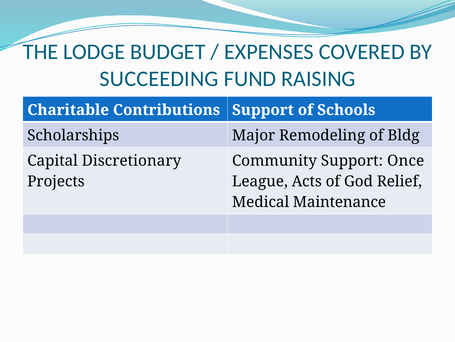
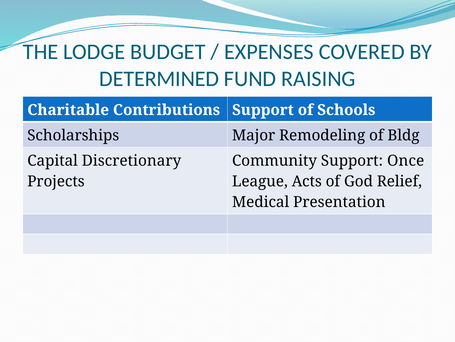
SUCCEEDING: SUCCEEDING -> DETERMINED
Maintenance: Maintenance -> Presentation
